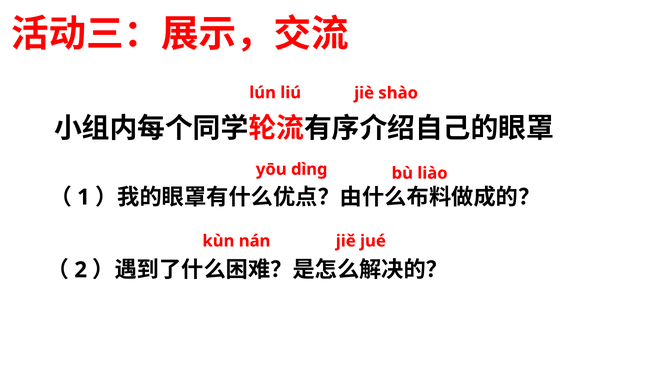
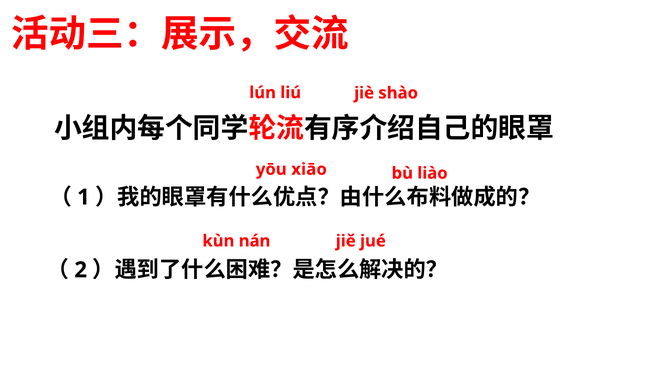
dìnɡ: dìnɡ -> xiāo
